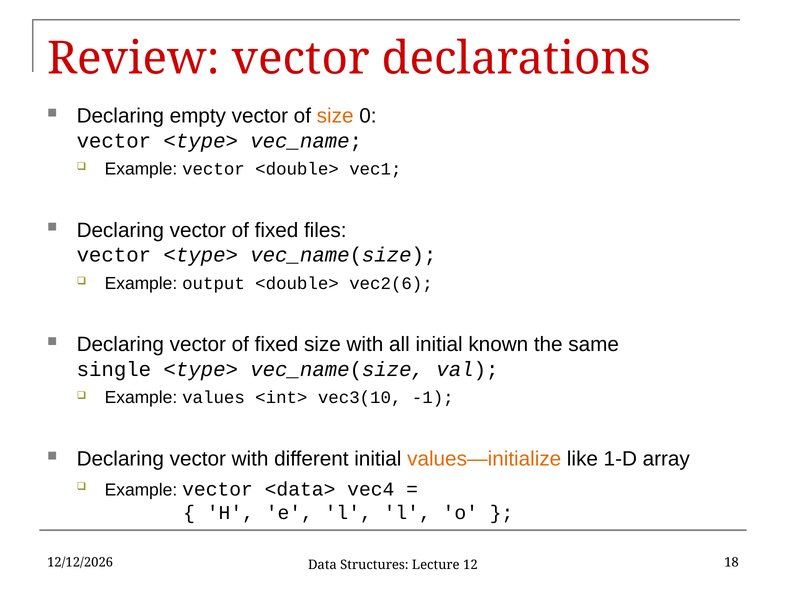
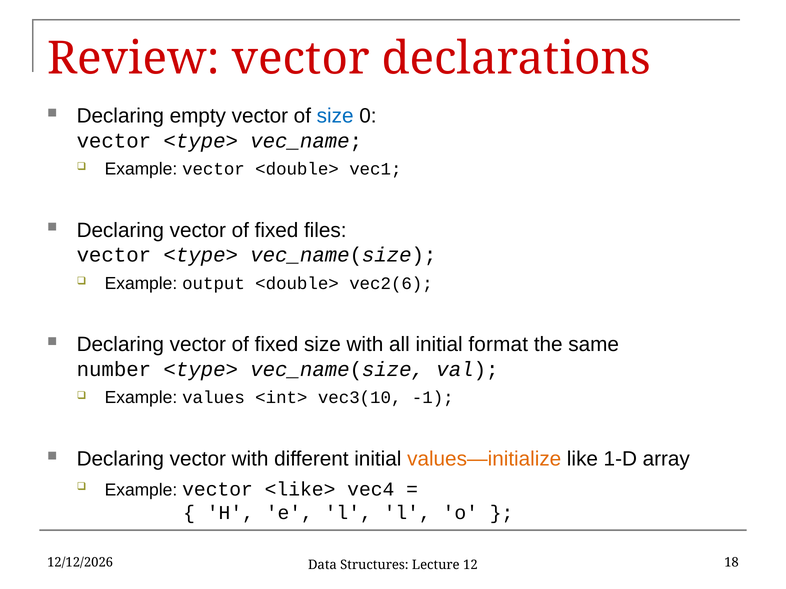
size at (335, 116) colour: orange -> blue
known: known -> format
single: single -> number
<data>: <data> -> <like>
